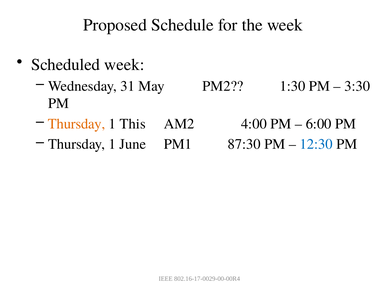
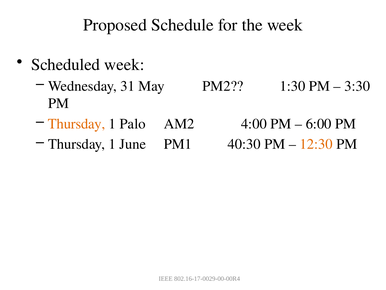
This: This -> Palo
87:30: 87:30 -> 40:30
12:30 colour: blue -> orange
